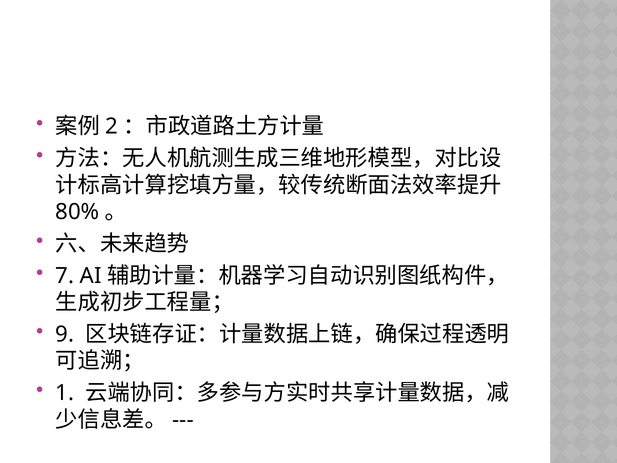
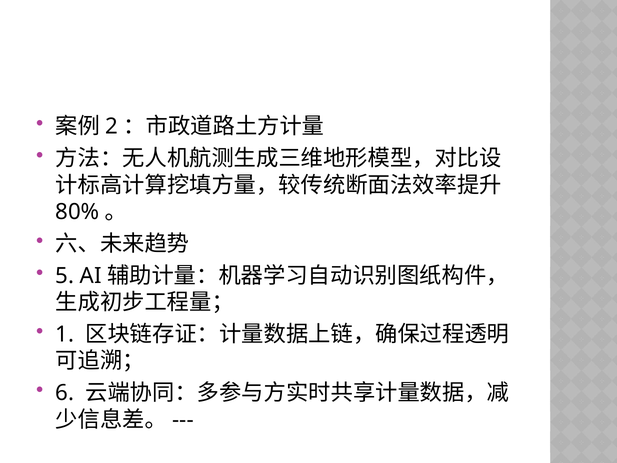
7: 7 -> 5
9: 9 -> 1
1: 1 -> 6
